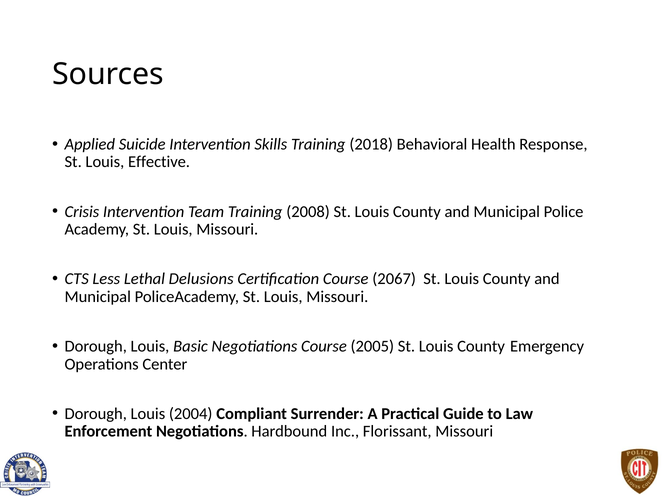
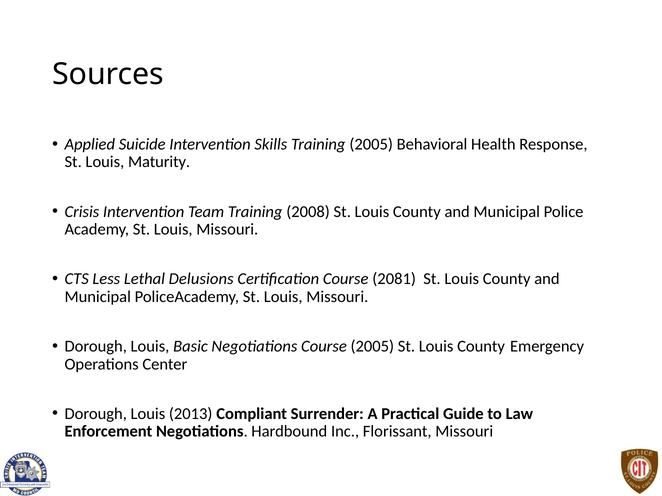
Training 2018: 2018 -> 2005
Effective: Effective -> Maturity
2067: 2067 -> 2081
2004: 2004 -> 2013
